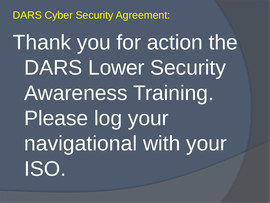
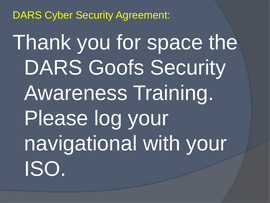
action: action -> space
Lower: Lower -> Goofs
